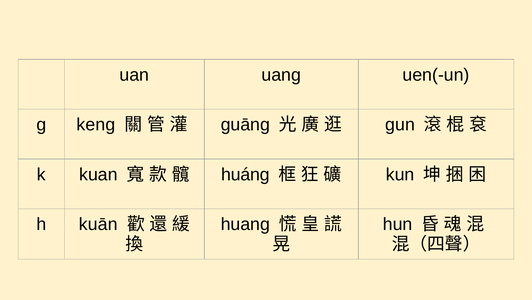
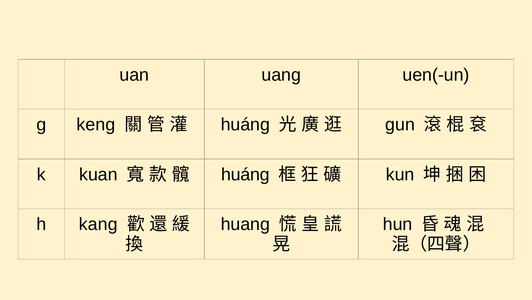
guāng at (245, 124): guāng -> huáng
kuān: kuān -> kang
